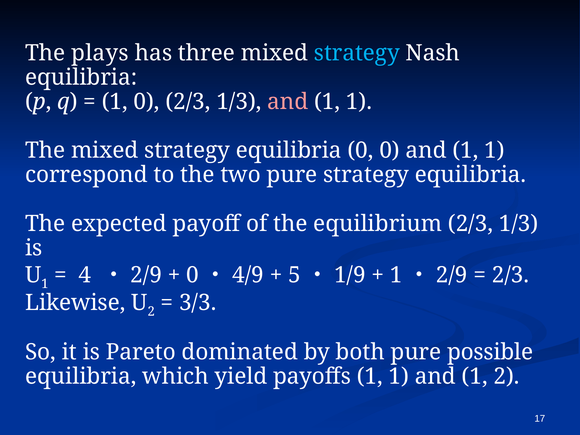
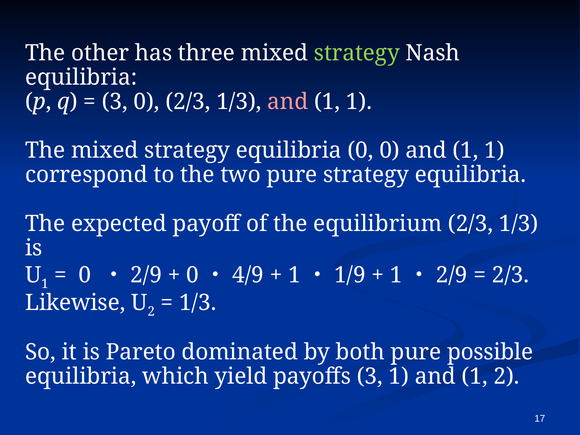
plays: plays -> other
strategy at (357, 53) colour: light blue -> light green
1 at (115, 102): 1 -> 3
4 at (85, 275): 4 -> 0
5 at (294, 275): 5 -> 1
3/3 at (198, 303): 3/3 -> 1/3
payoffs 1: 1 -> 3
